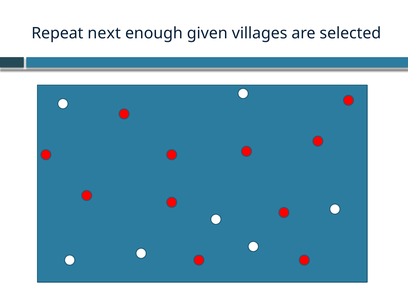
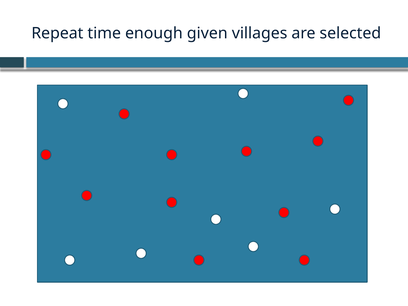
next: next -> time
